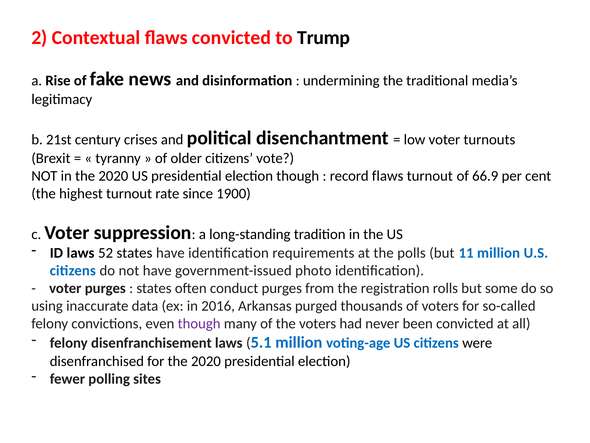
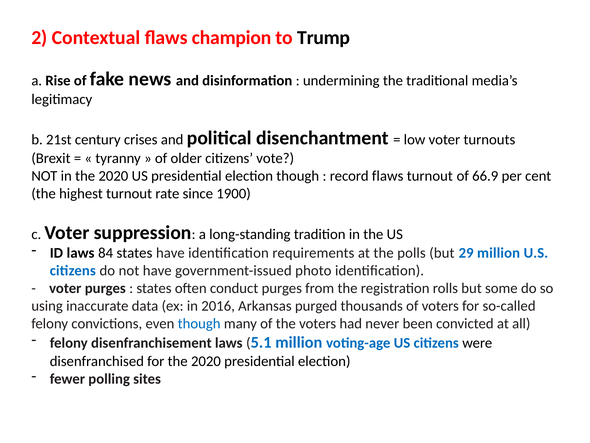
flaws convicted: convicted -> champion
52: 52 -> 84
11: 11 -> 29
though at (199, 323) colour: purple -> blue
